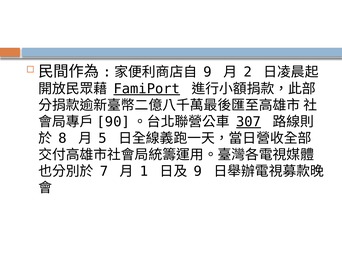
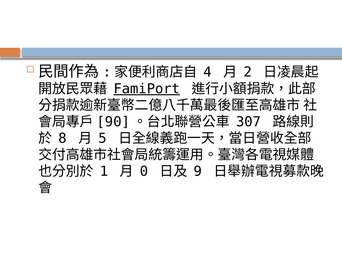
9 at (208, 72): 9 -> 4
307 underline: present -> none
7: 7 -> 1
1: 1 -> 0
